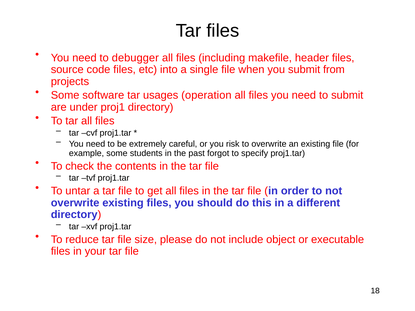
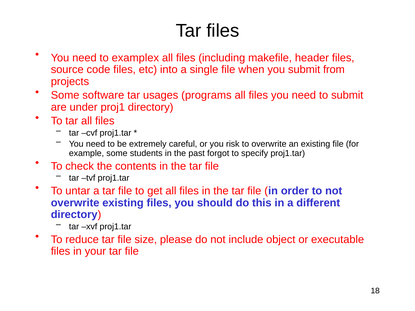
debugger: debugger -> examplex
operation: operation -> programs
